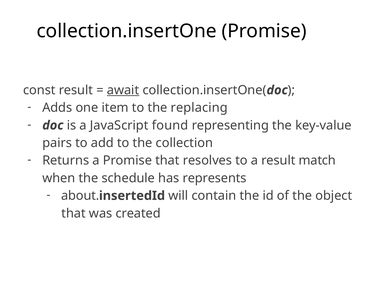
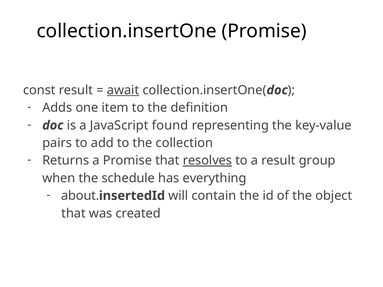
replacing: replacing -> definition
resolves underline: none -> present
match: match -> group
represents: represents -> everything
